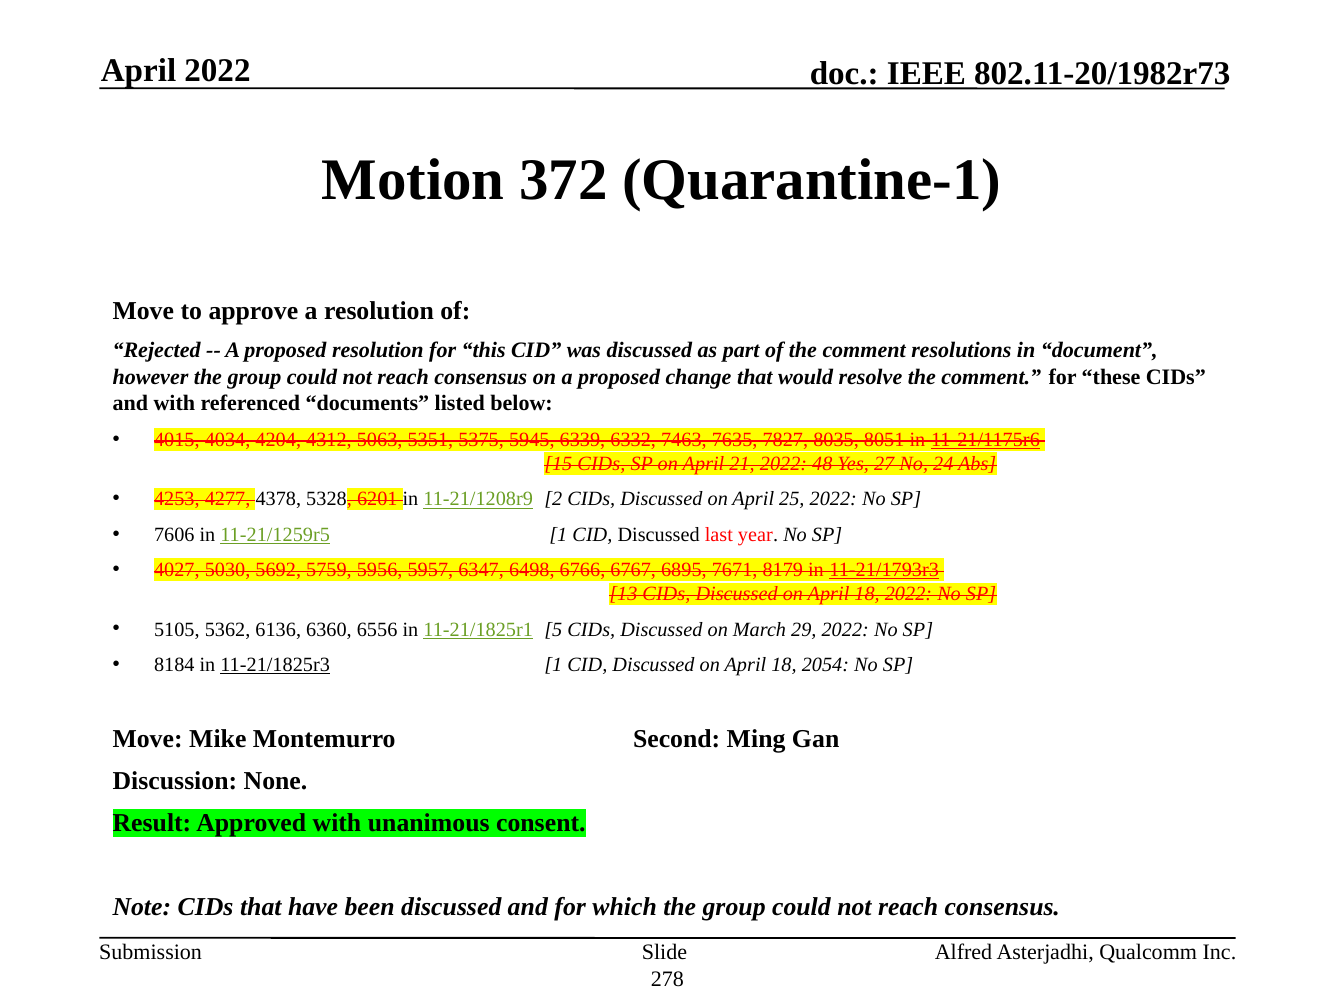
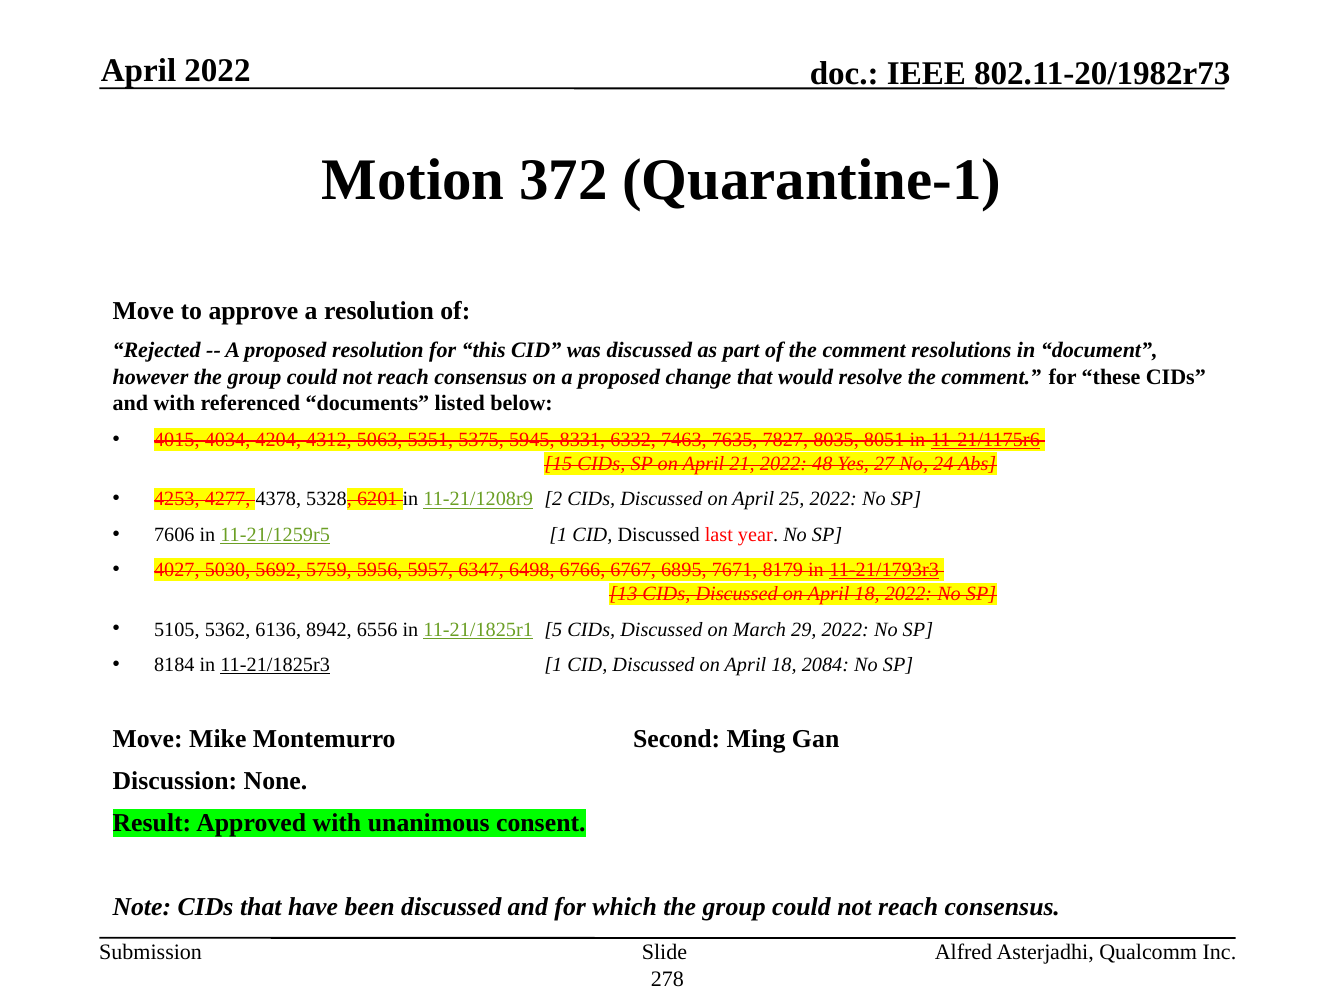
6339: 6339 -> 8331
6360: 6360 -> 8942
2054: 2054 -> 2084
